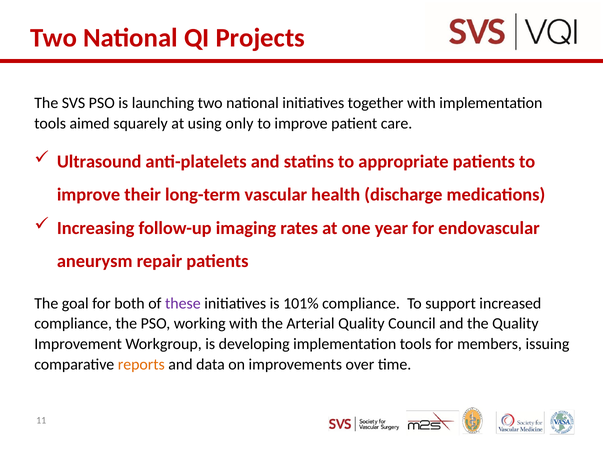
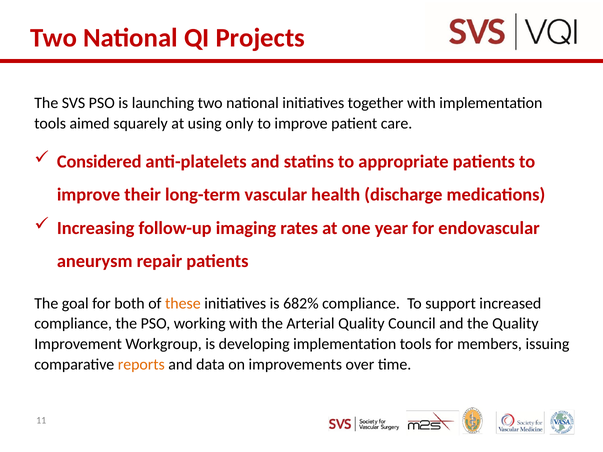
Ultrasound: Ultrasound -> Considered
these colour: purple -> orange
101%: 101% -> 682%
